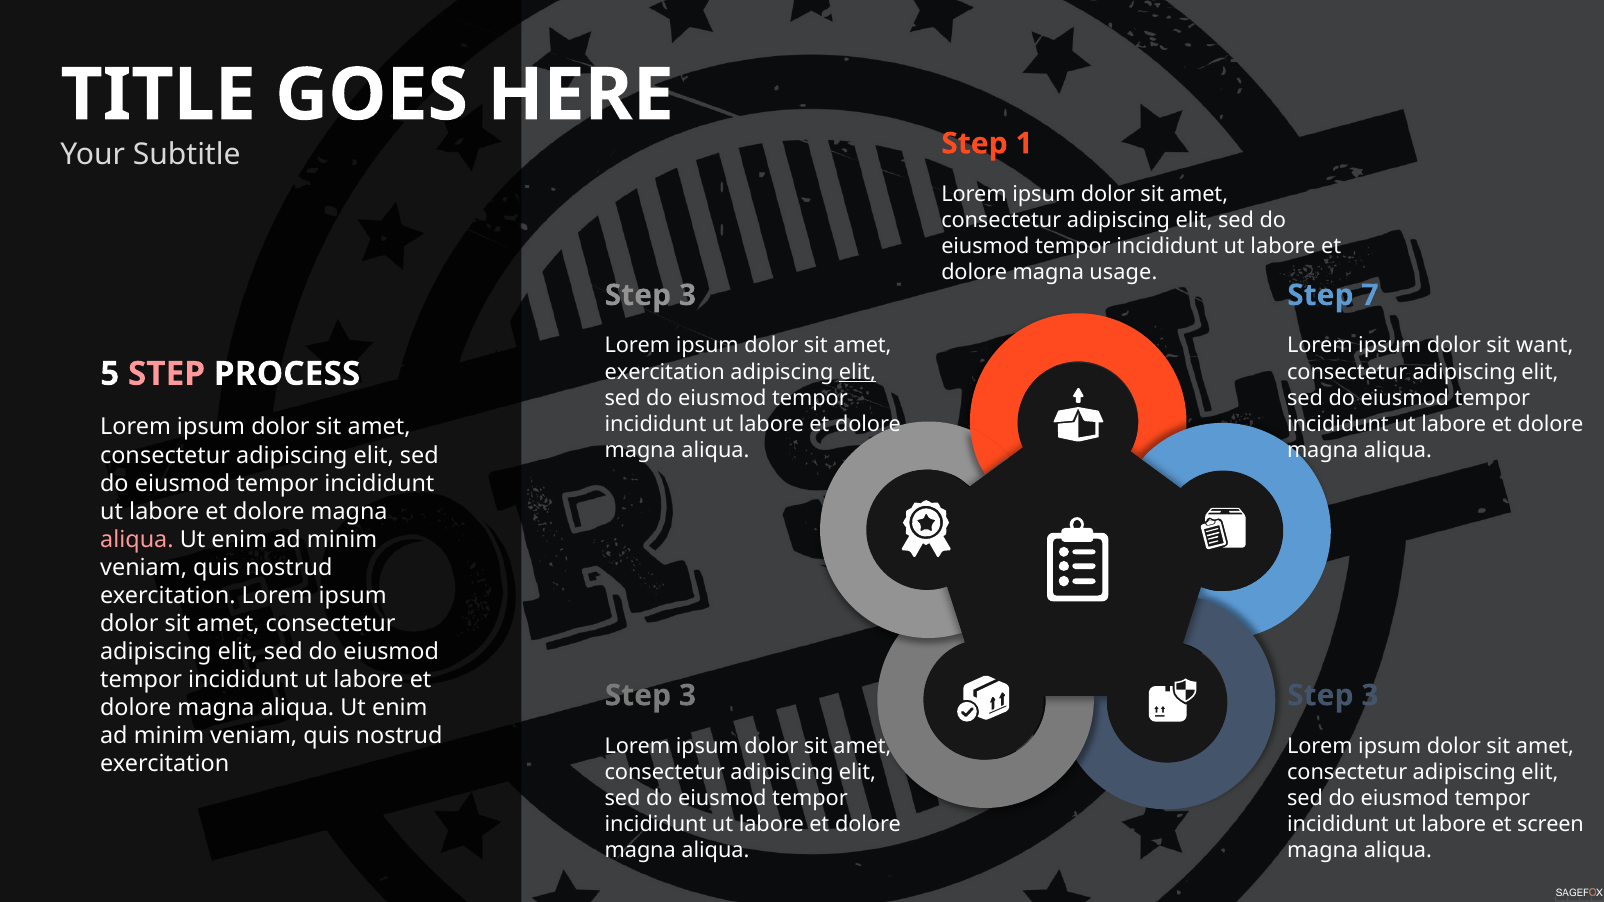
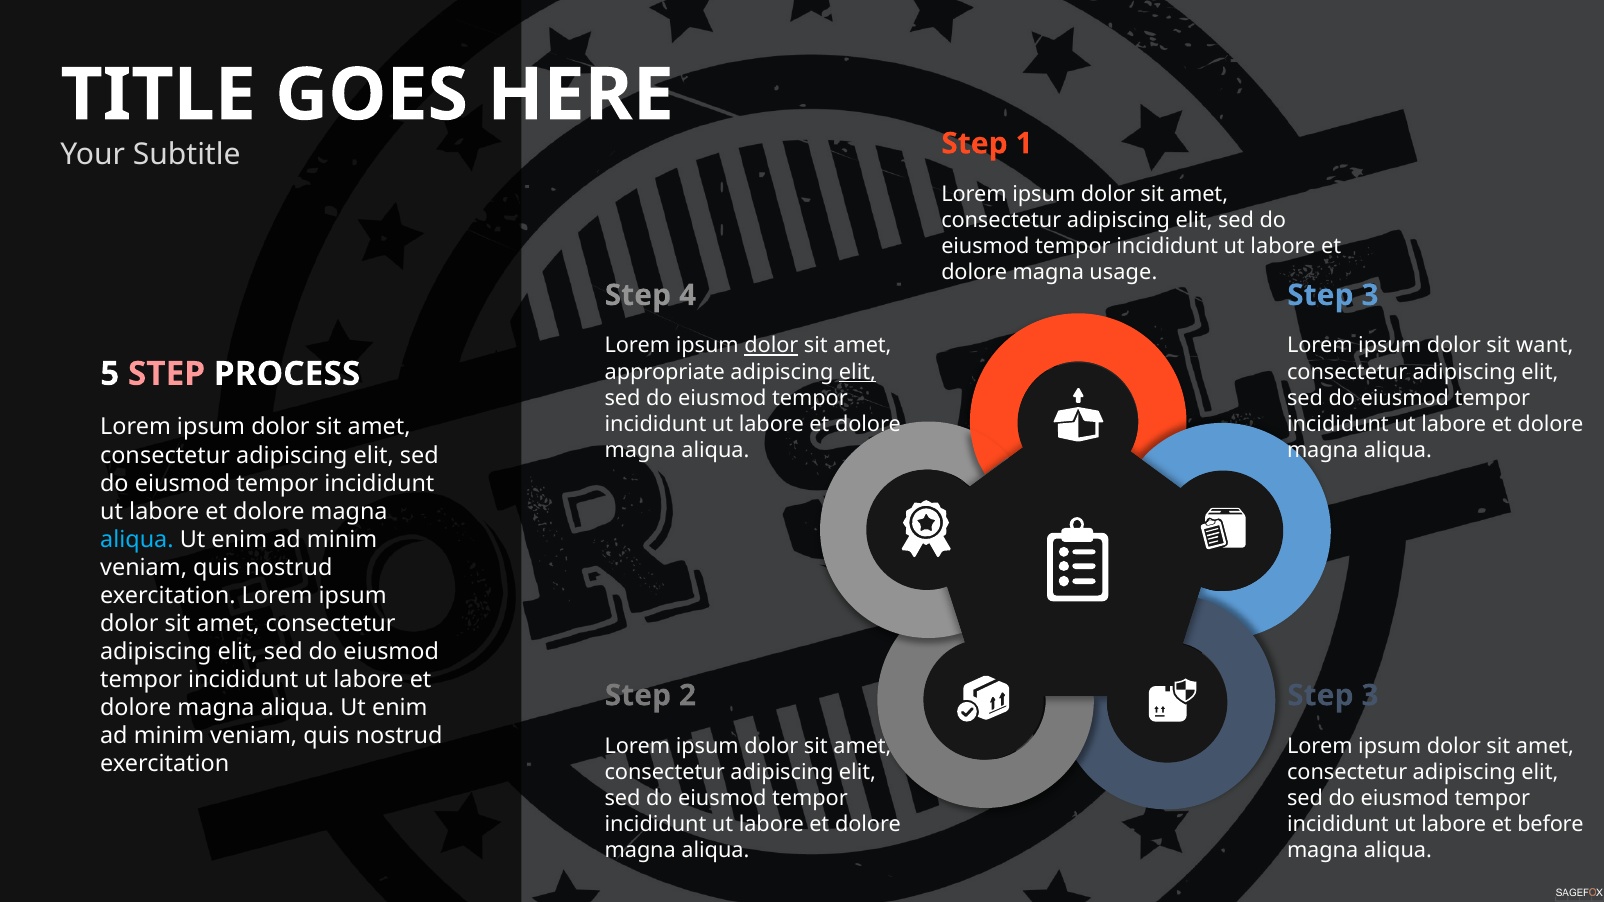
3 at (688, 295): 3 -> 4
7 at (1370, 295): 7 -> 3
dolor at (771, 346) underline: none -> present
exercitation at (665, 372): exercitation -> appropriate
aliqua at (137, 540) colour: pink -> light blue
3 at (688, 696): 3 -> 2
screen: screen -> before
